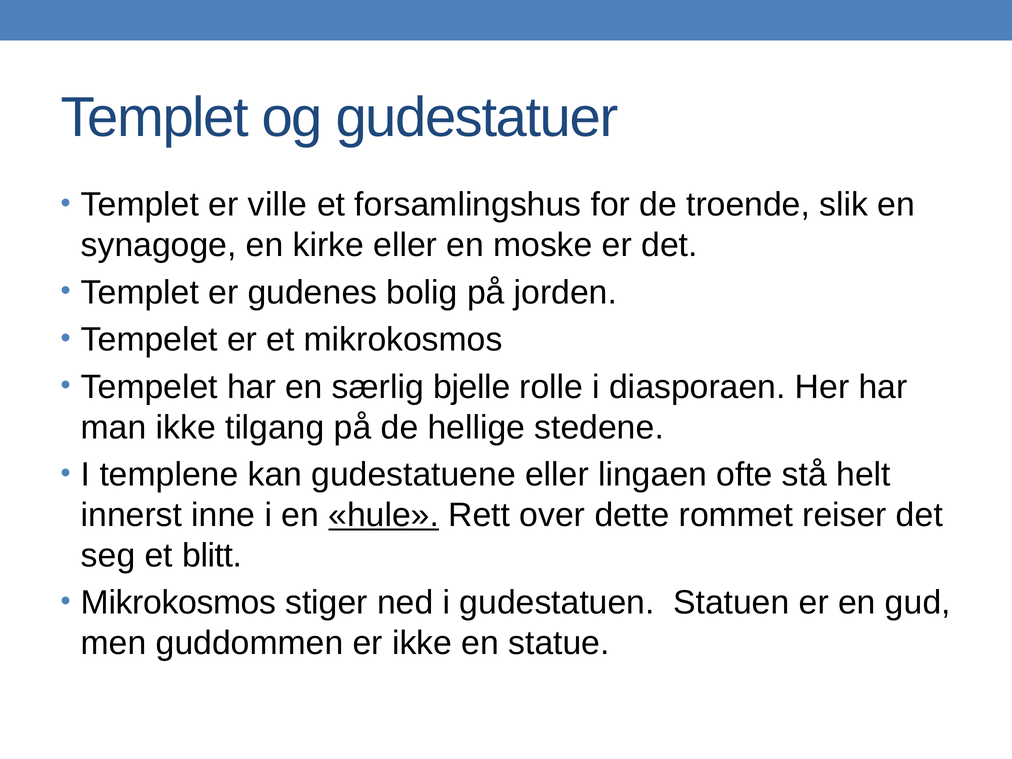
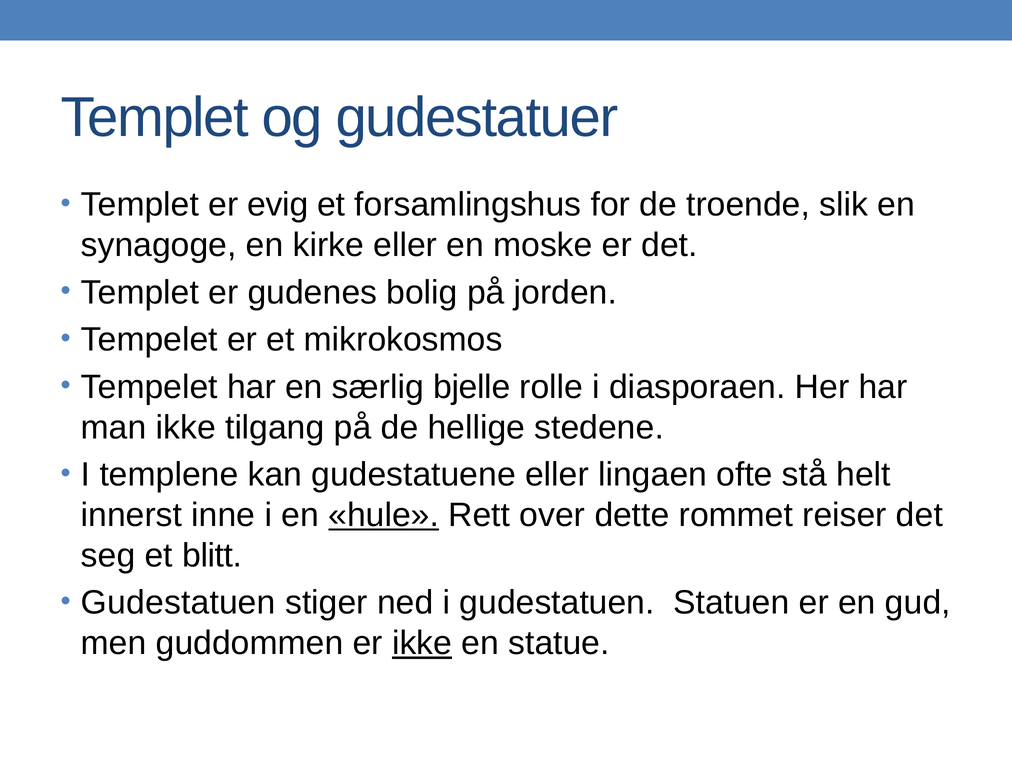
ville: ville -> evig
Mikrokosmos at (179, 603): Mikrokosmos -> Gudestatuen
ikke at (422, 643) underline: none -> present
